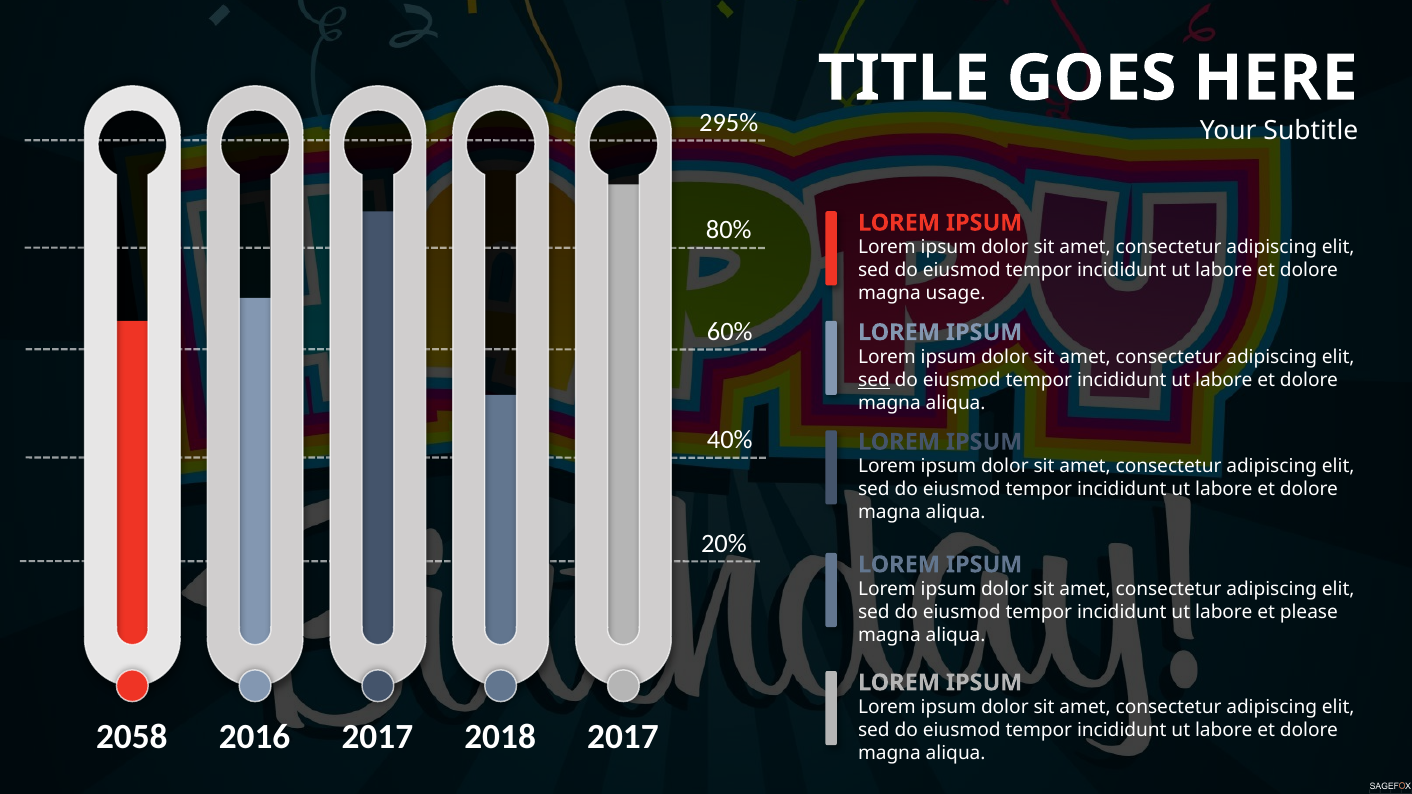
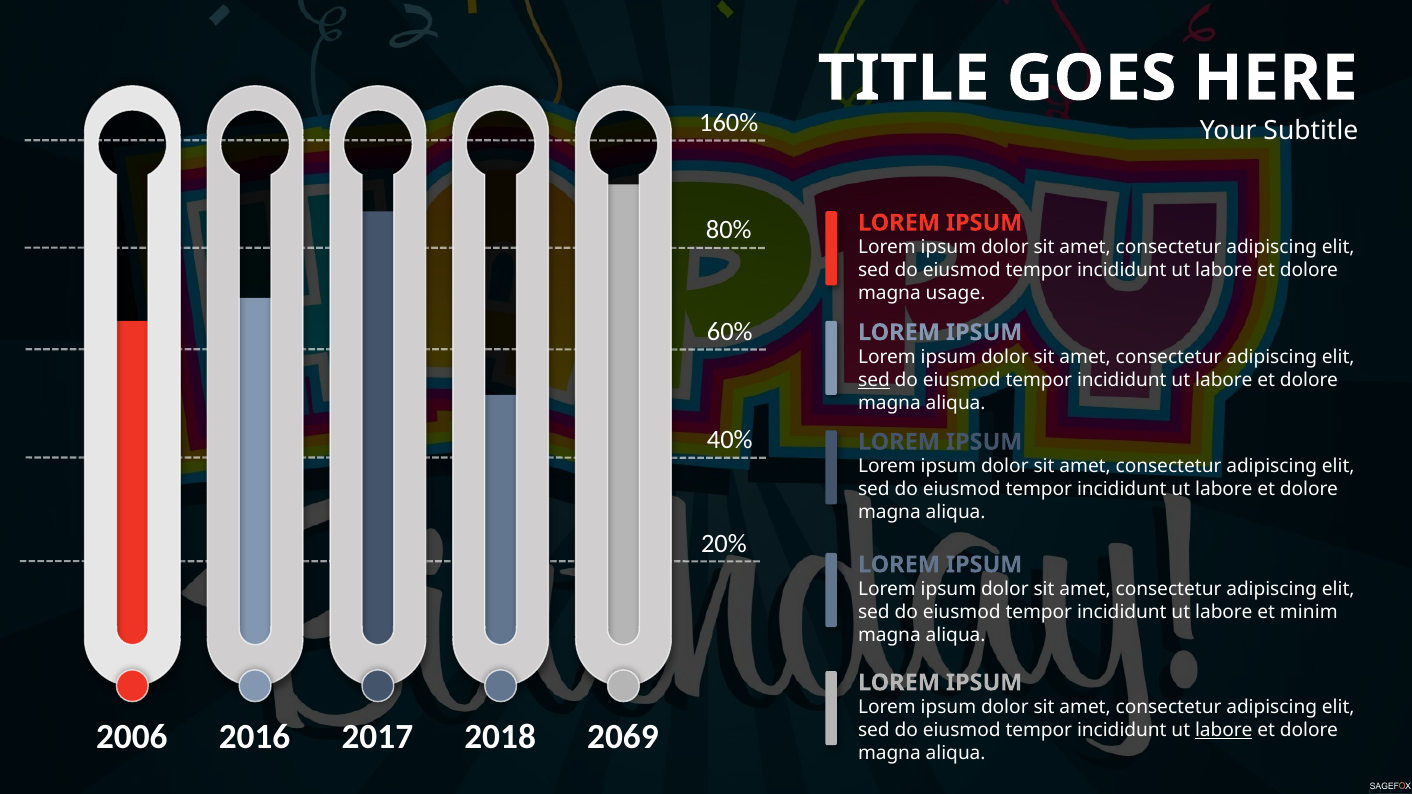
295%: 295% -> 160%
please: please -> minim
2058: 2058 -> 2006
2018 2017: 2017 -> 2069
labore at (1224, 730) underline: none -> present
